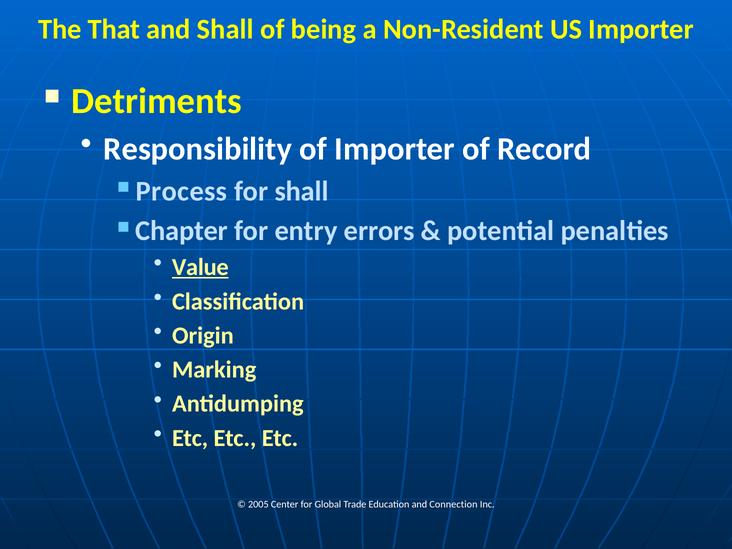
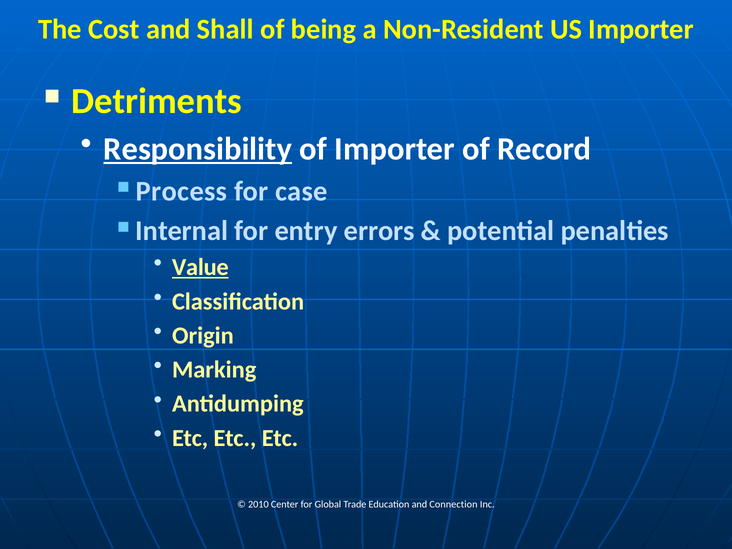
That: That -> Cost
Responsibility underline: none -> present
for shall: shall -> case
Chapter: Chapter -> Internal
2005: 2005 -> 2010
